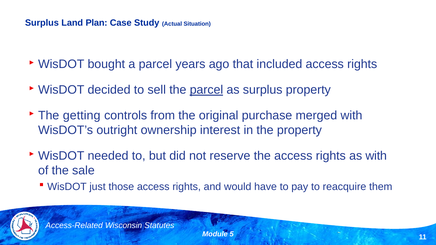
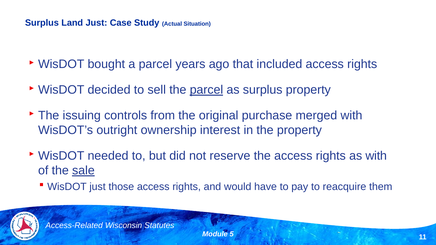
Land Plan: Plan -> Just
getting: getting -> issuing
sale underline: none -> present
